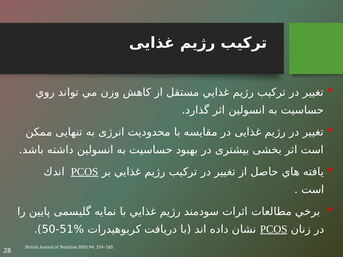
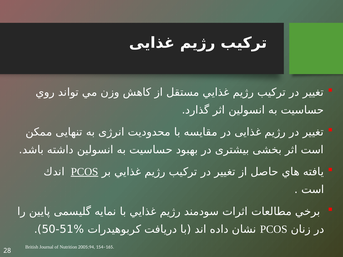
PCOS at (274, 229) underline: present -> none
